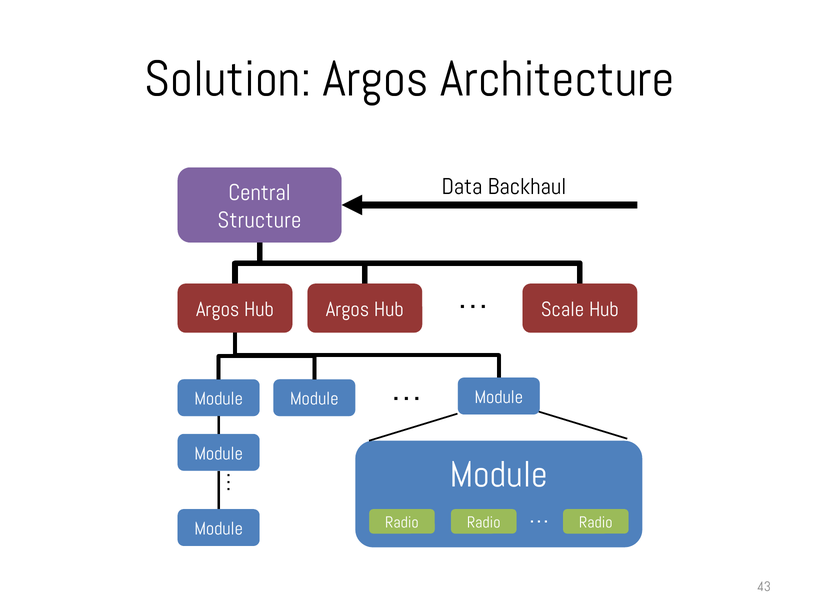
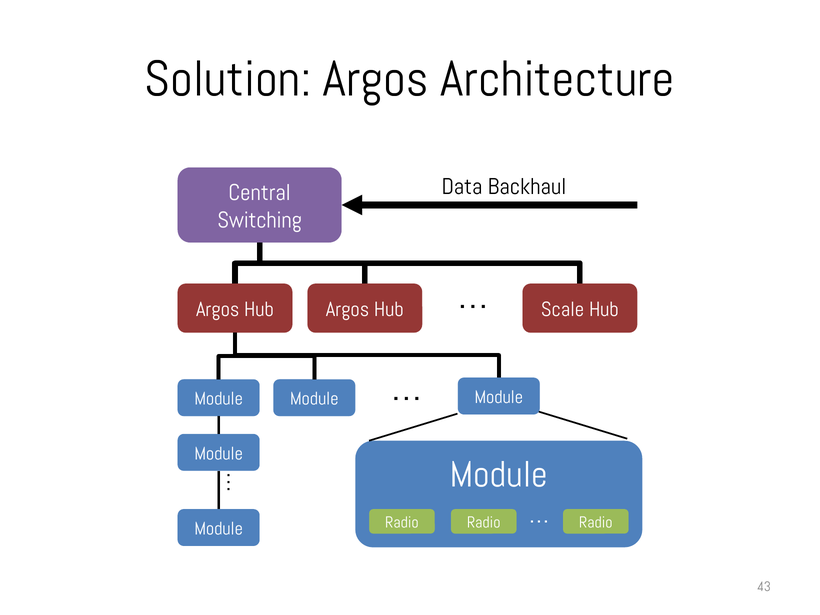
Structure: Structure -> Switching
